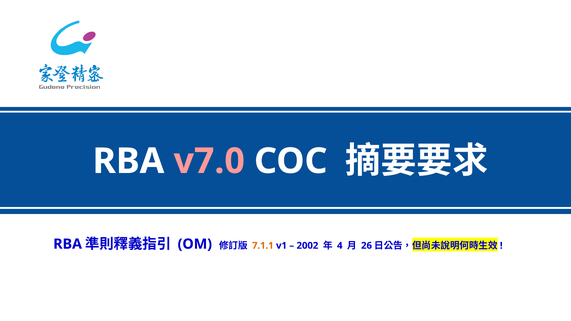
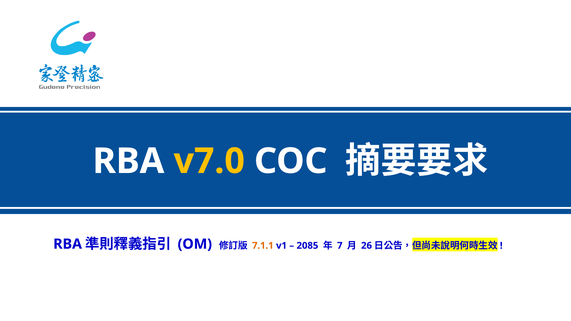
v7.0 colour: pink -> yellow
2002: 2002 -> 2085
4: 4 -> 7
